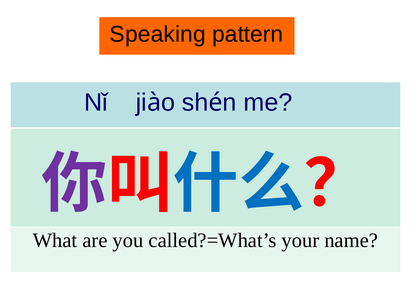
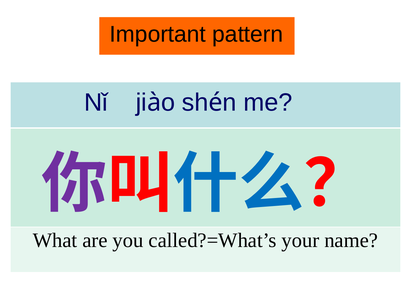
Speaking: Speaking -> Important
